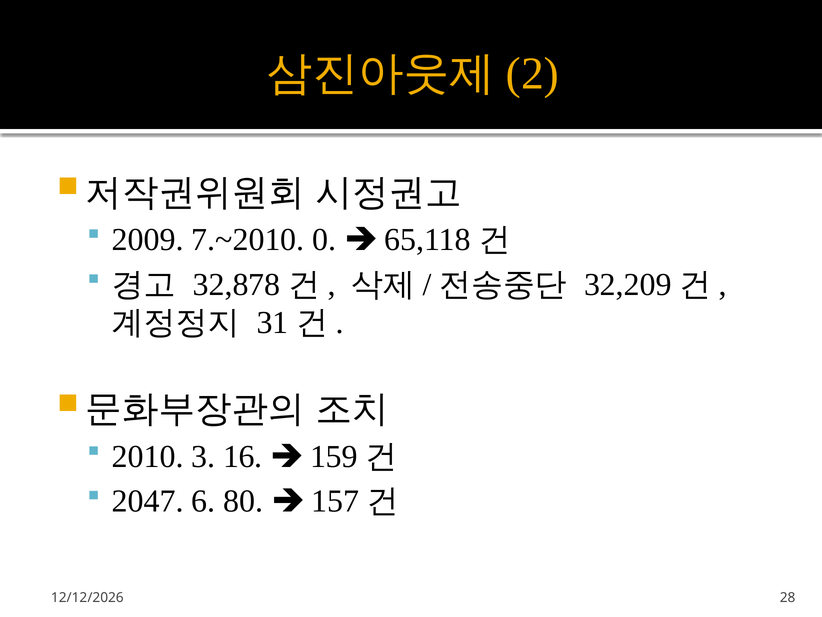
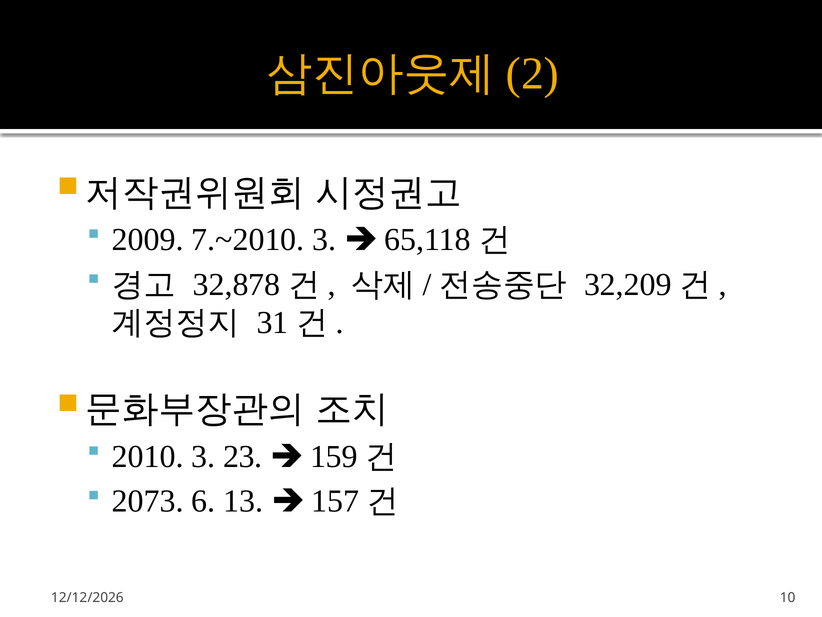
7.~2010 0: 0 -> 3
16: 16 -> 23
2047: 2047 -> 2073
80: 80 -> 13
28: 28 -> 10
